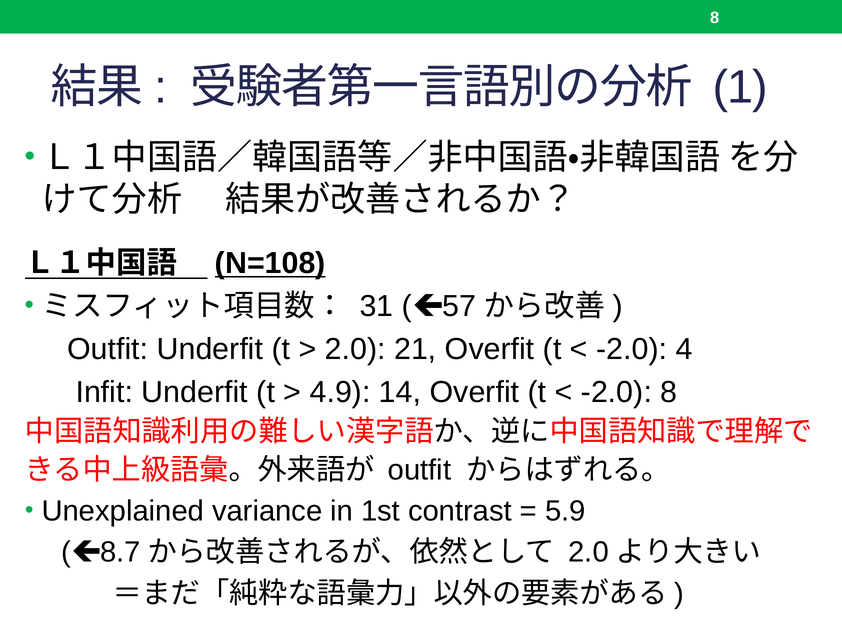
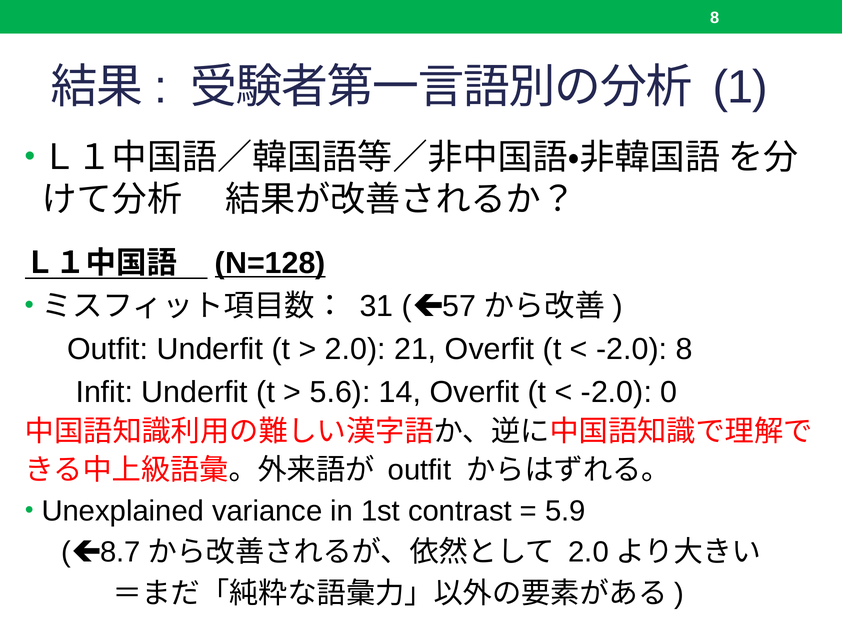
N=108: N=108 -> N=128
-2.0 4: 4 -> 8
4.9: 4.9 -> 5.6
-2.0 8: 8 -> 0
